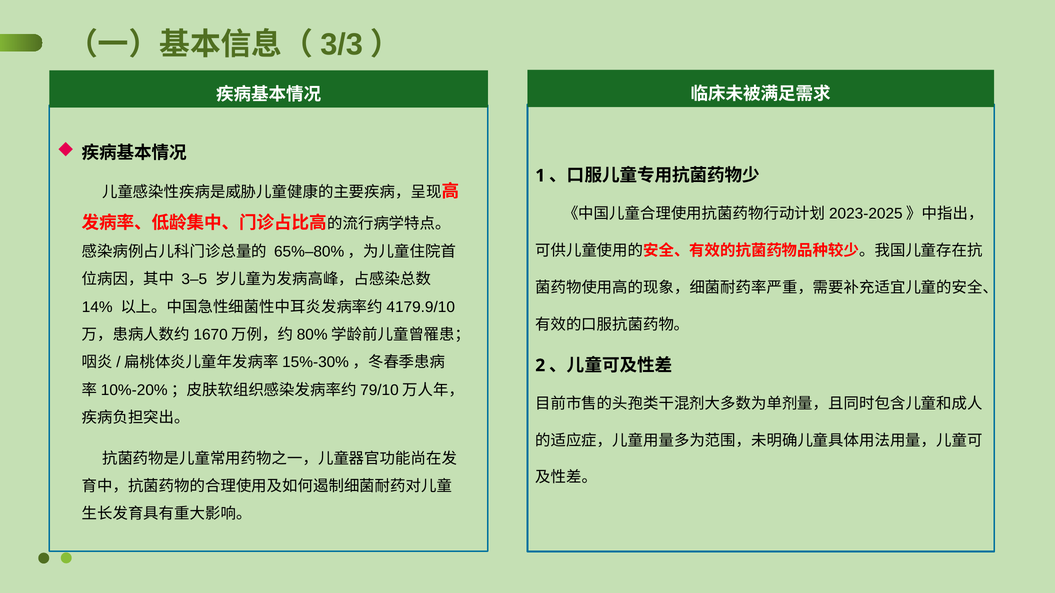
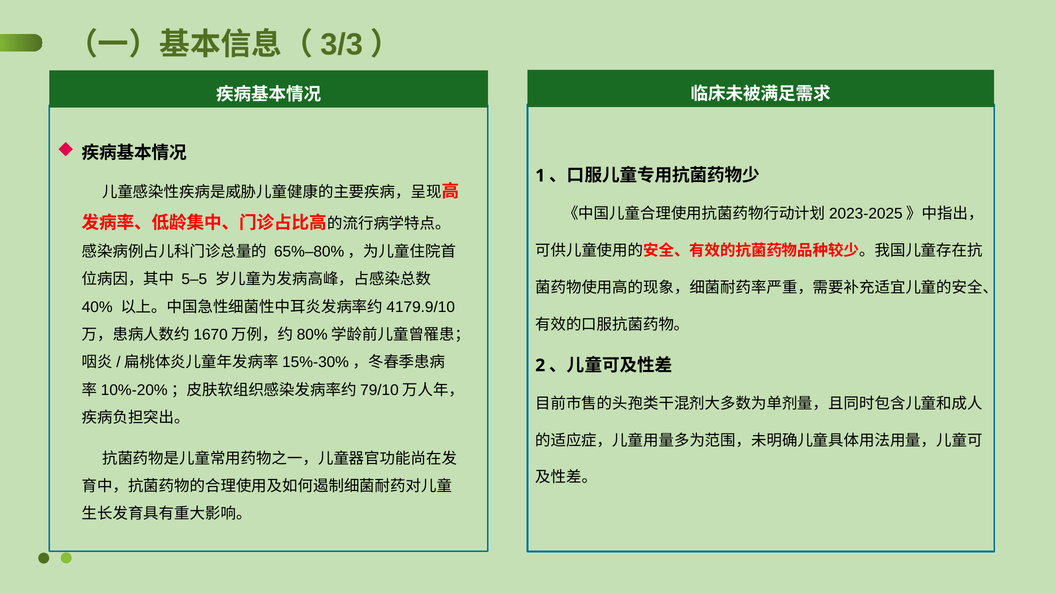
3–5: 3–5 -> 5–5
14%: 14% -> 40%
